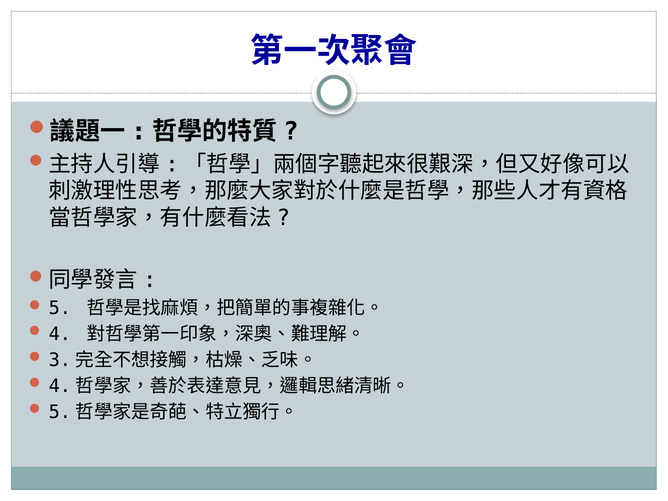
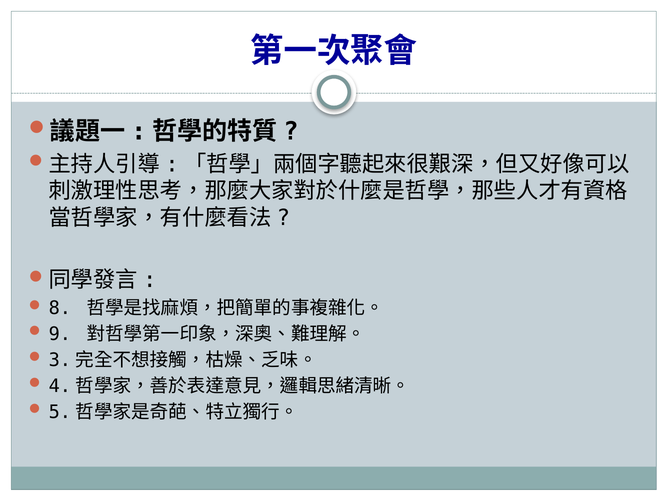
5: 5 -> 8
4: 4 -> 9
